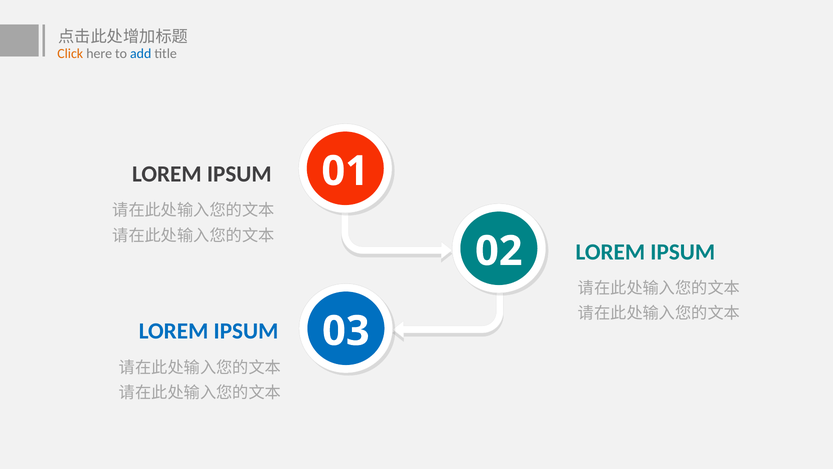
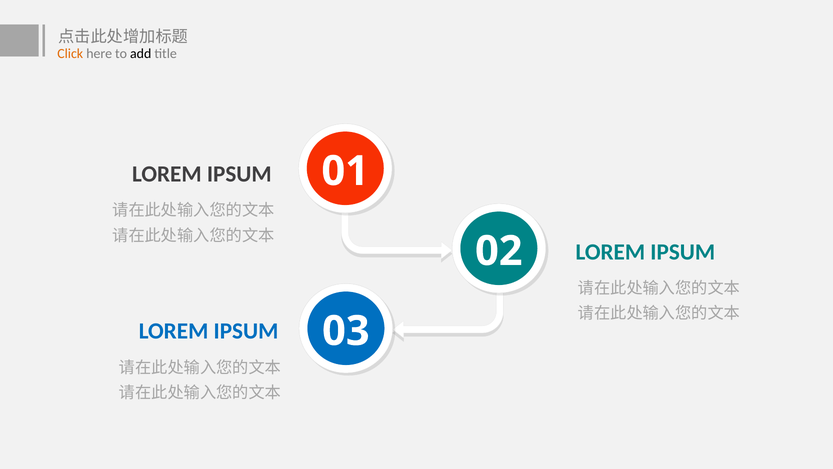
add colour: blue -> black
